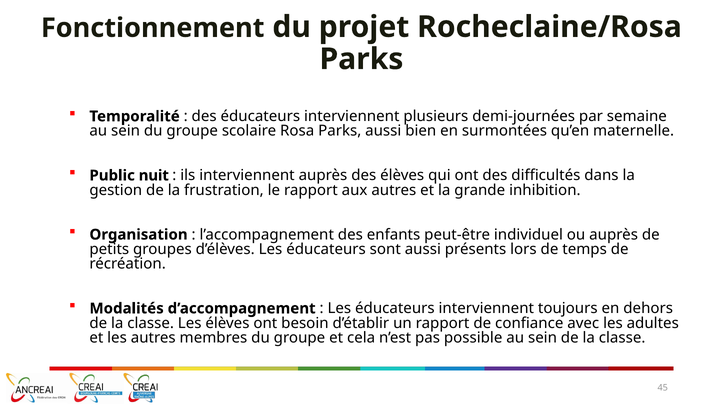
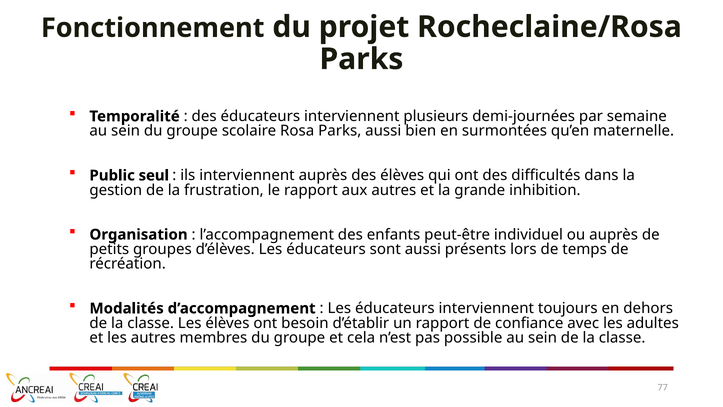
nuit: nuit -> seul
45: 45 -> 77
